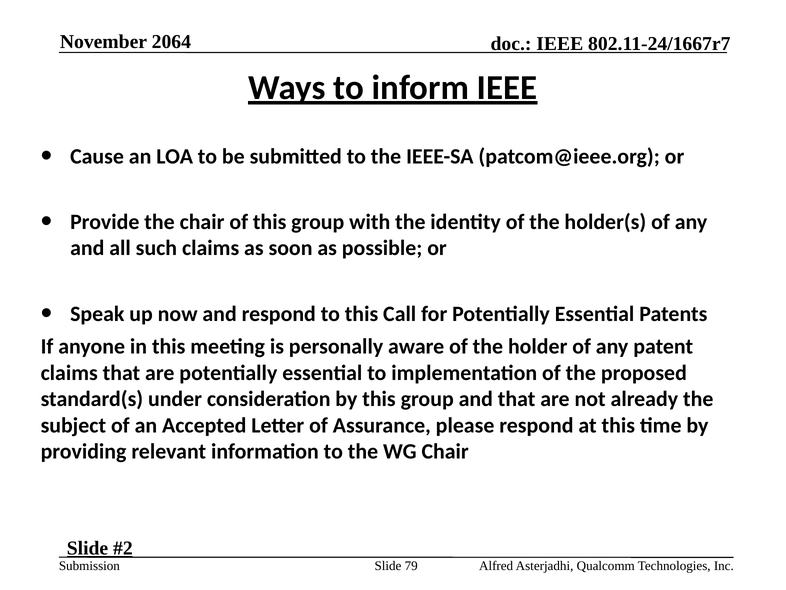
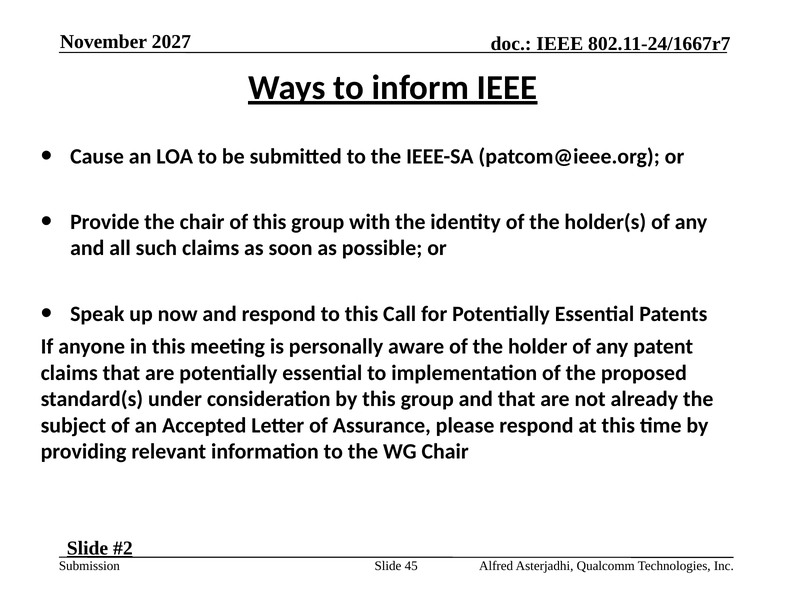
2064: 2064 -> 2027
79: 79 -> 45
